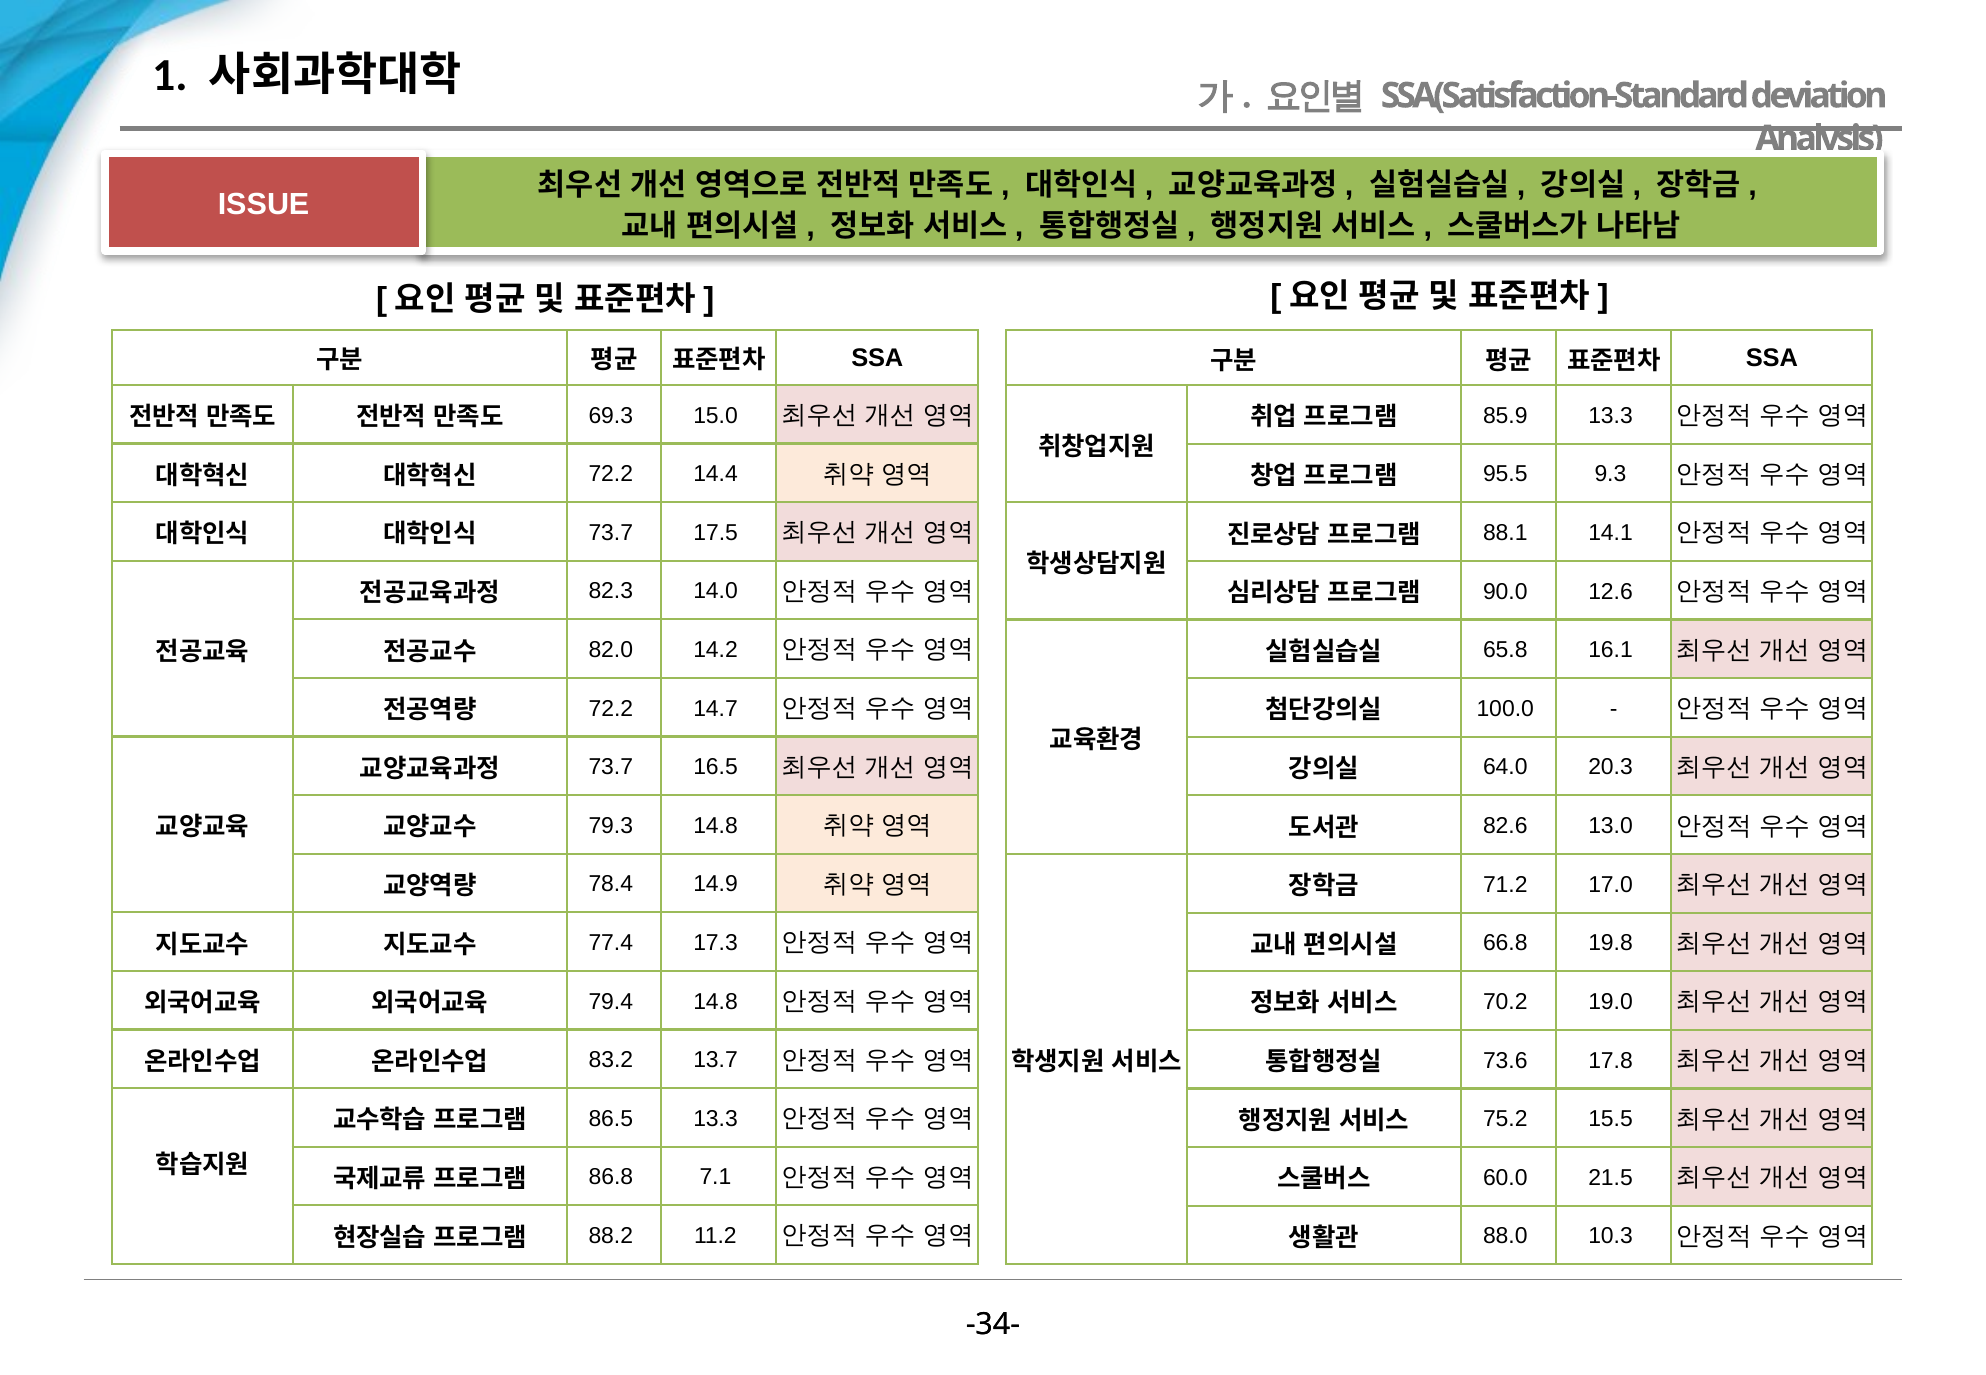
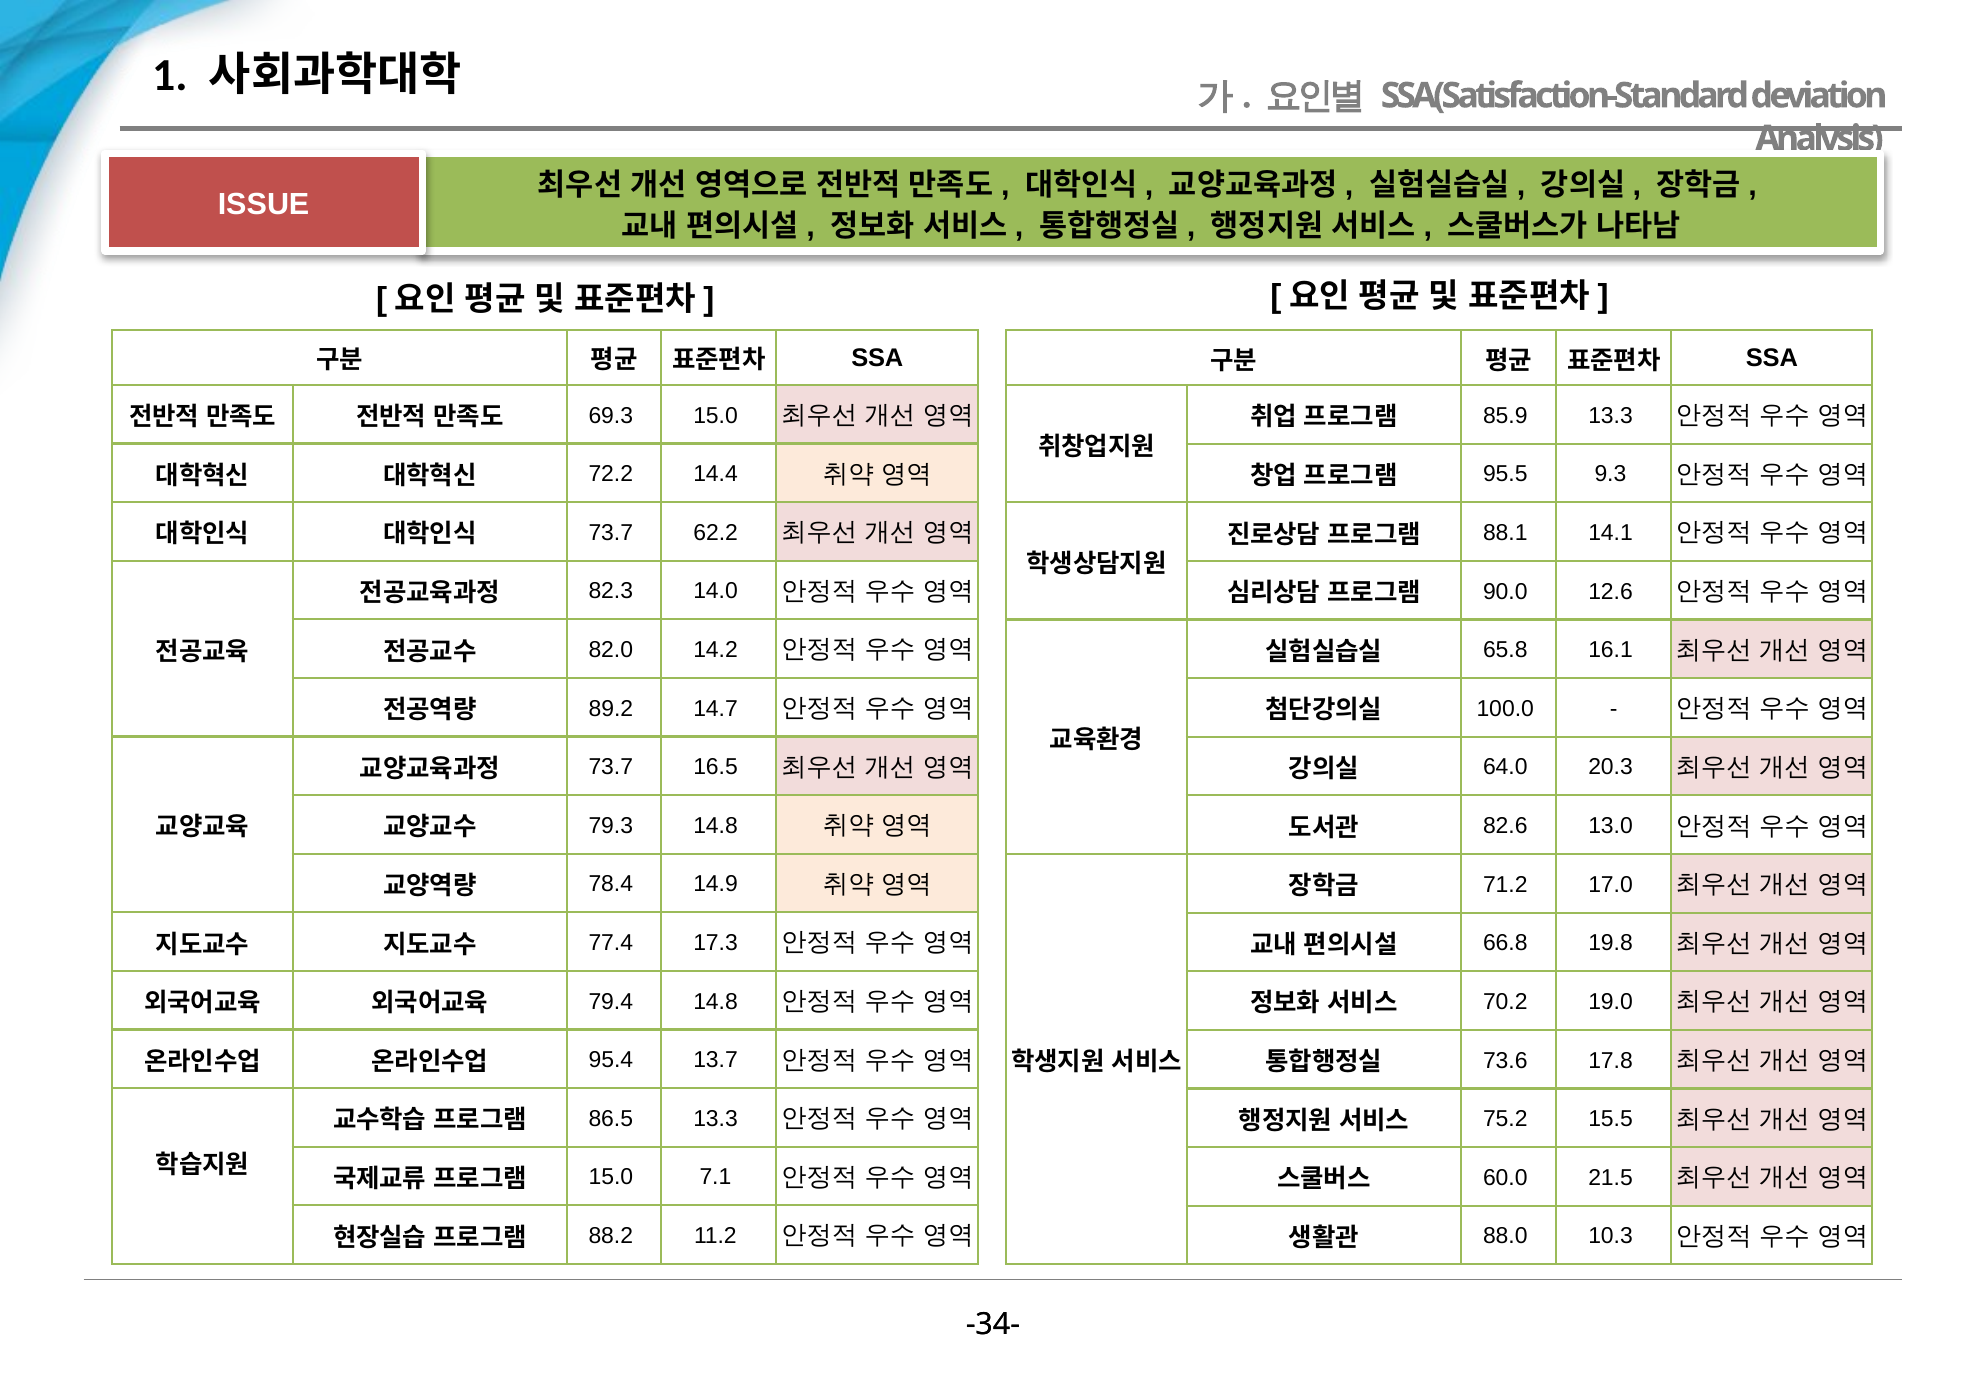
17.5: 17.5 -> 62.2
72.2 at (611, 708): 72.2 -> 89.2
83.2: 83.2 -> 95.4
86.8 at (611, 1177): 86.8 -> 15.0
